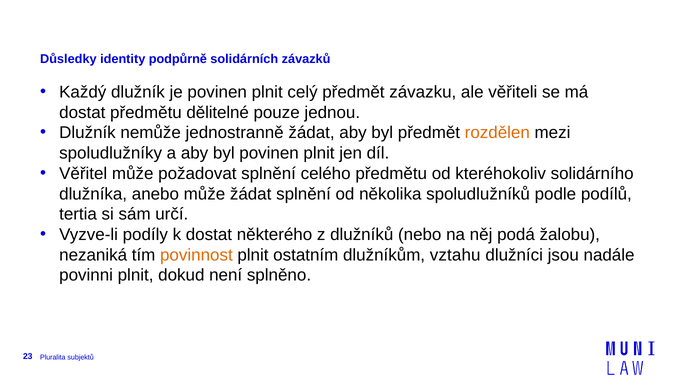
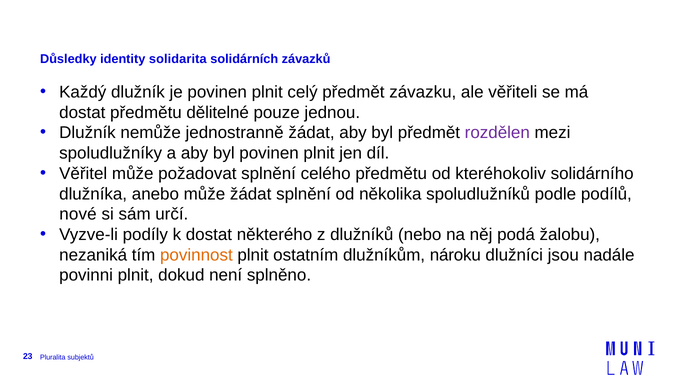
podpůrně: podpůrně -> solidarita
rozdělen colour: orange -> purple
tertia: tertia -> nové
vztahu: vztahu -> nároku
